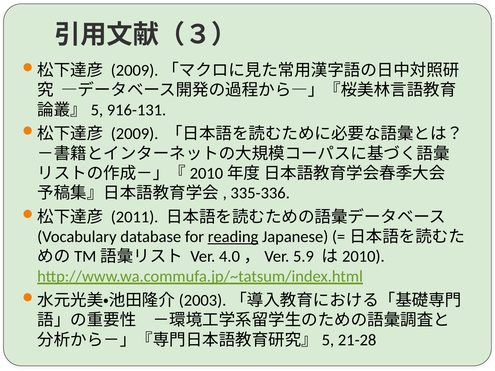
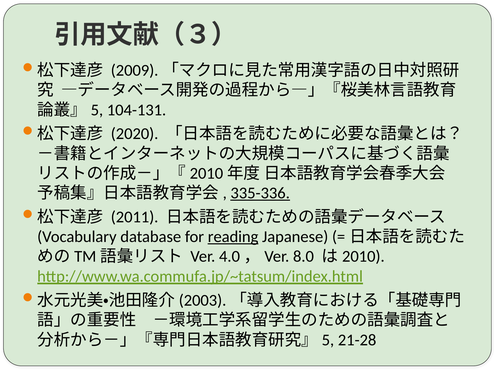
916-131: 916-131 -> 104-131
2009: 2009 -> 2020
335-336 underline: none -> present
5.9: 5.9 -> 8.0
